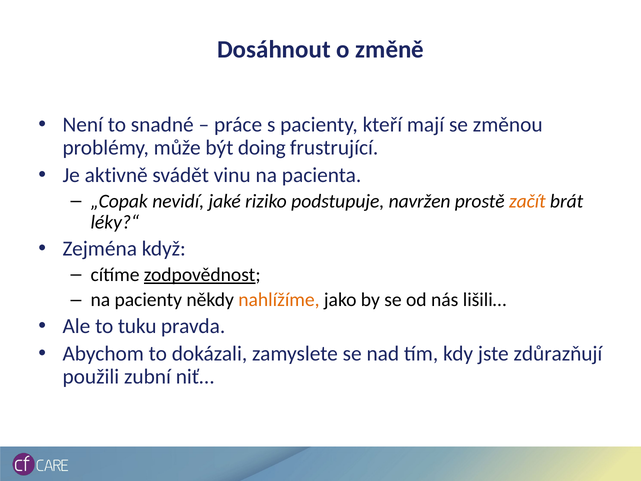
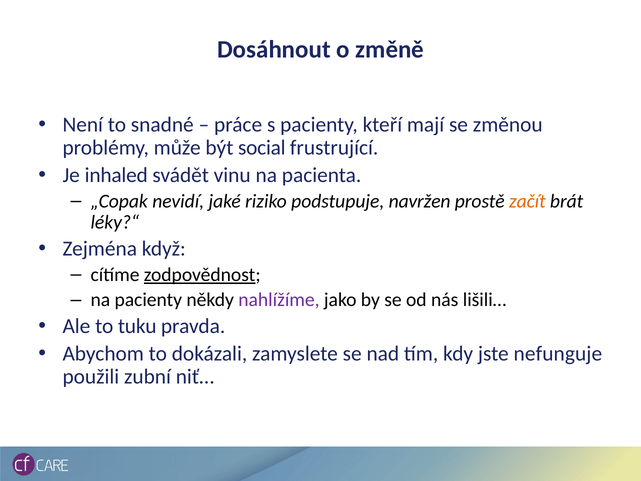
doing: doing -> social
aktivně: aktivně -> inhaled
nahlížíme colour: orange -> purple
zdůrazňují: zdůrazňují -> nefunguje
